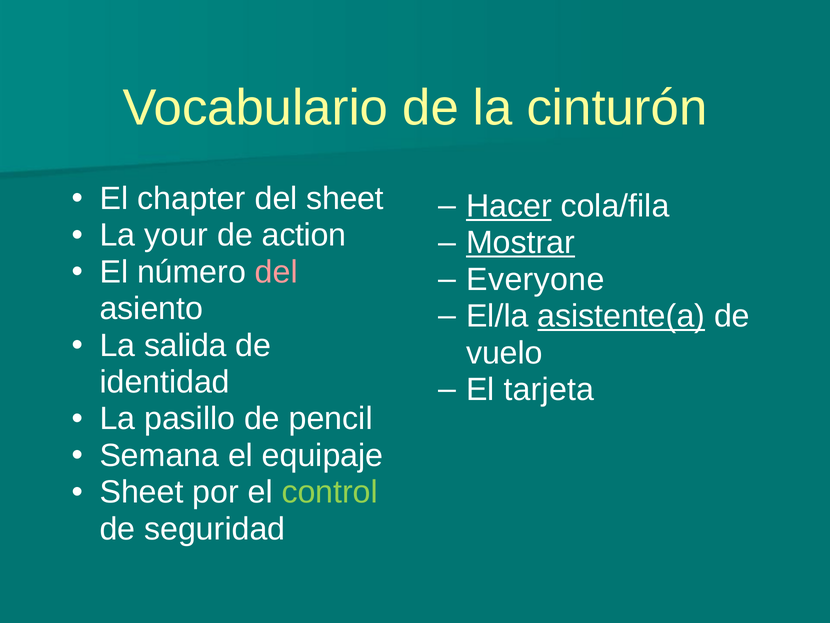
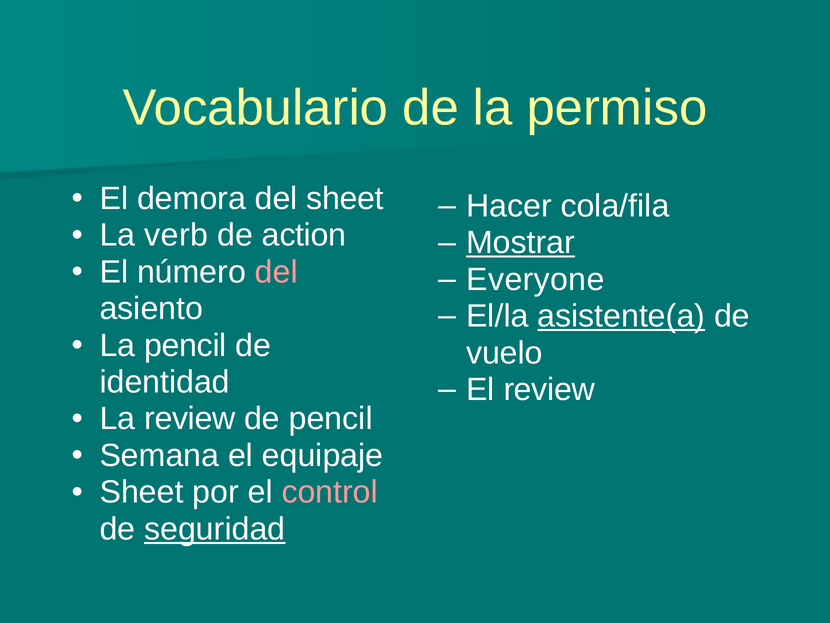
cinturón: cinturón -> permiso
chapter: chapter -> demora
Hacer underline: present -> none
your: your -> verb
La salida: salida -> pencil
El tarjeta: tarjeta -> review
La pasillo: pasillo -> review
control colour: light green -> pink
seguridad underline: none -> present
